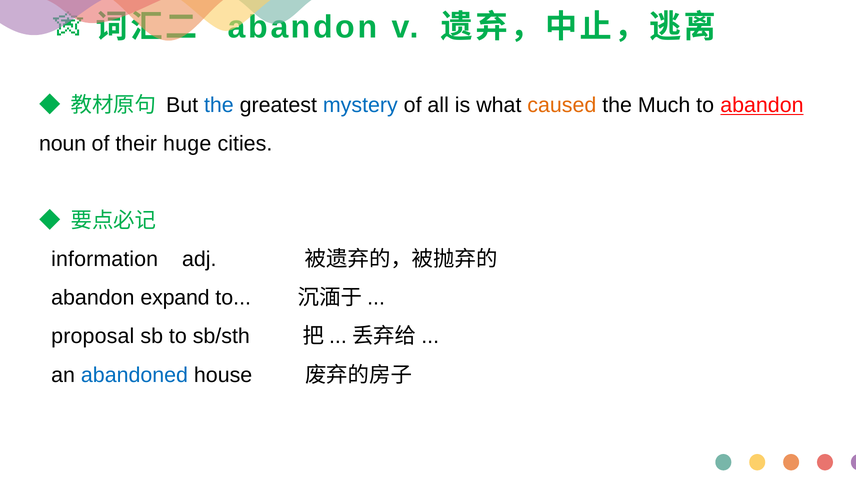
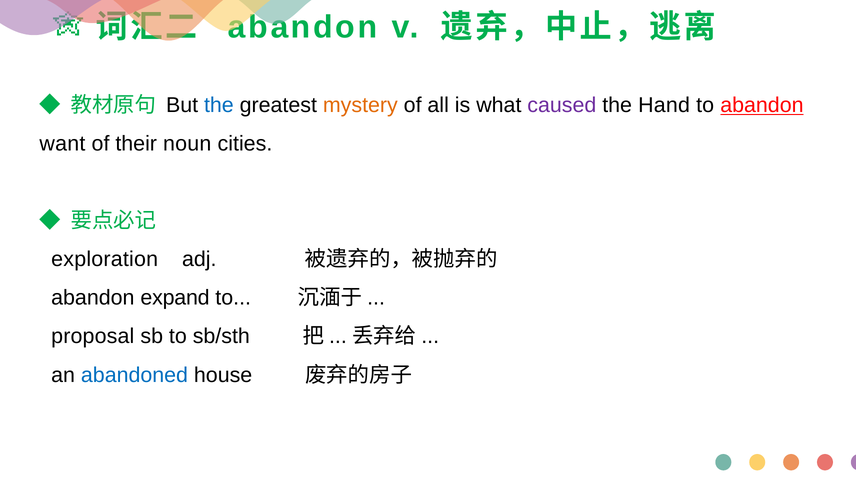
mystery colour: blue -> orange
caused colour: orange -> purple
Much: Much -> Hand
noun: noun -> want
huge: huge -> noun
information: information -> exploration
